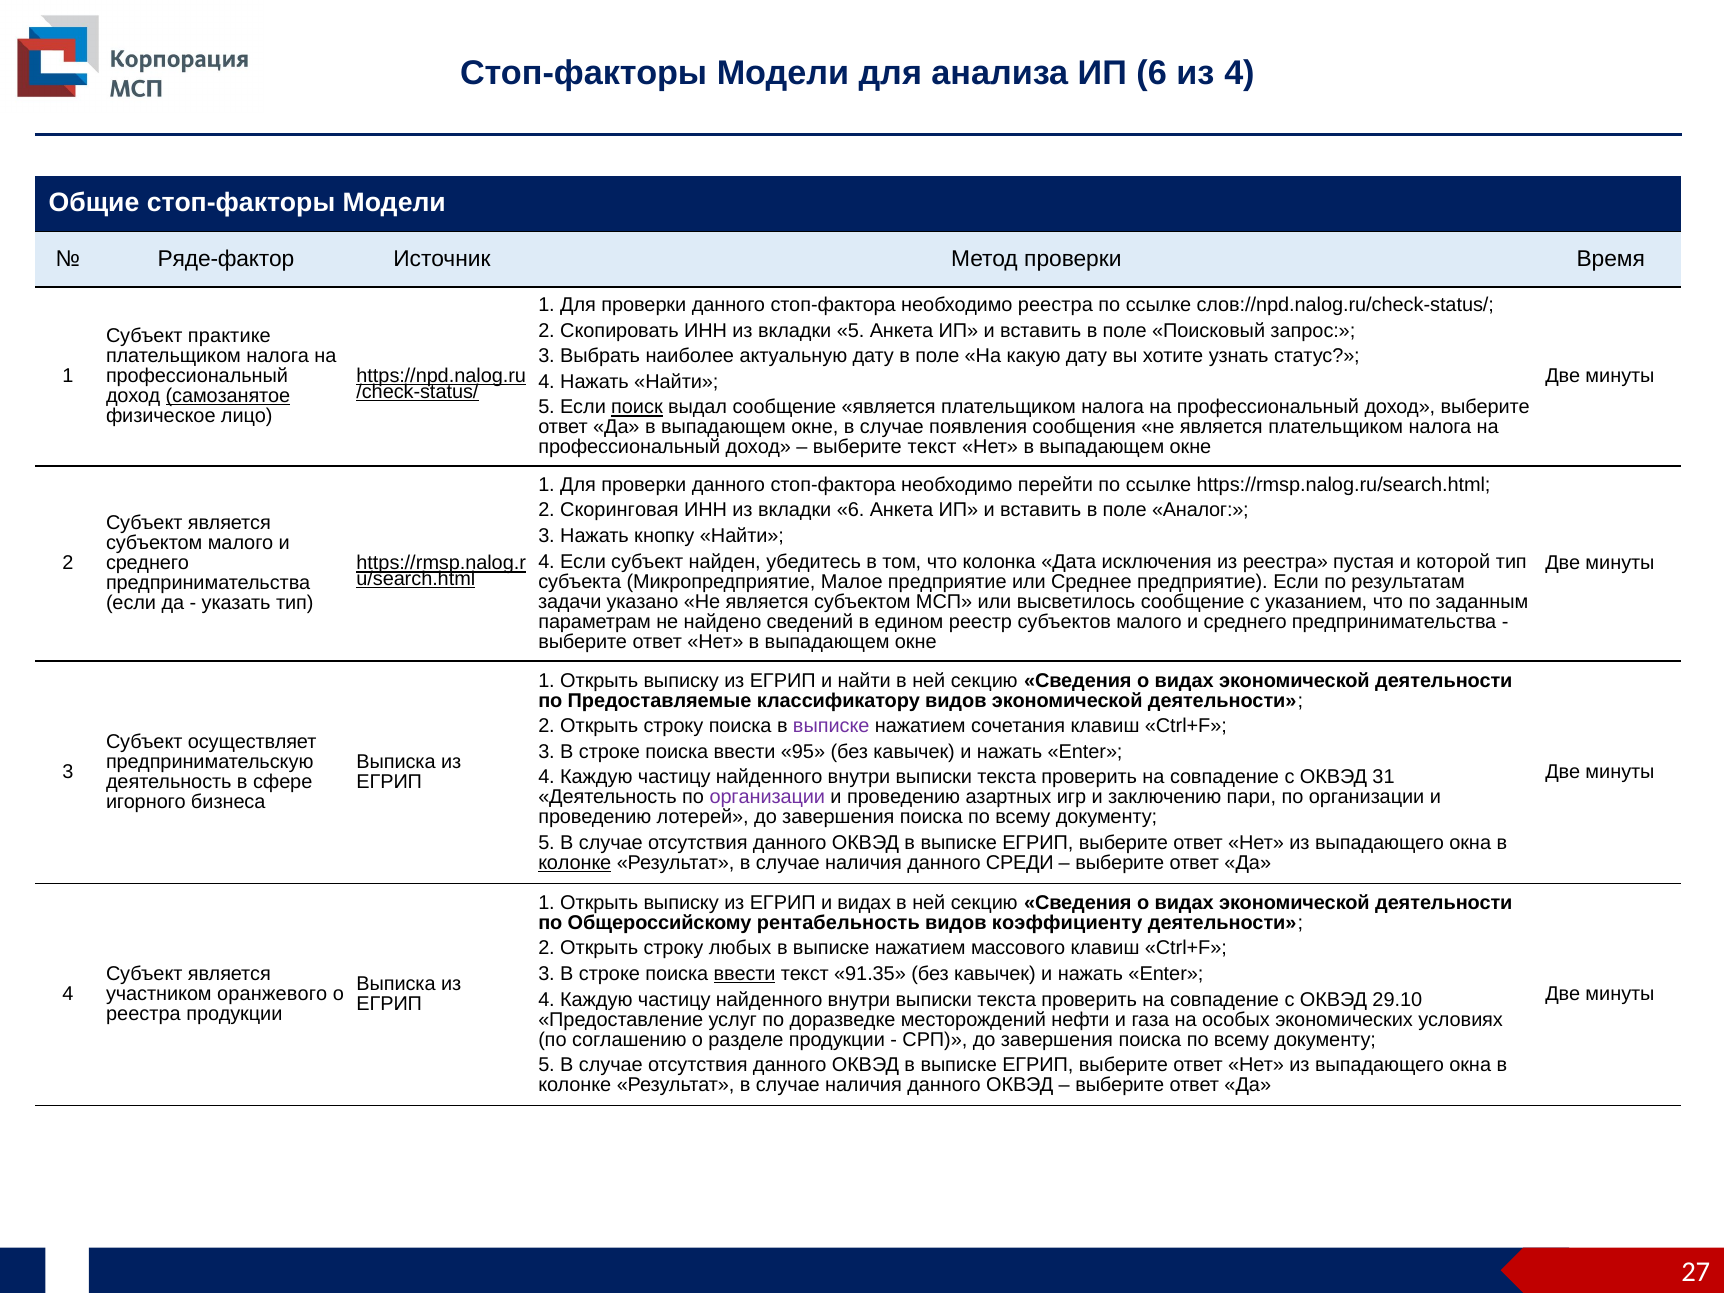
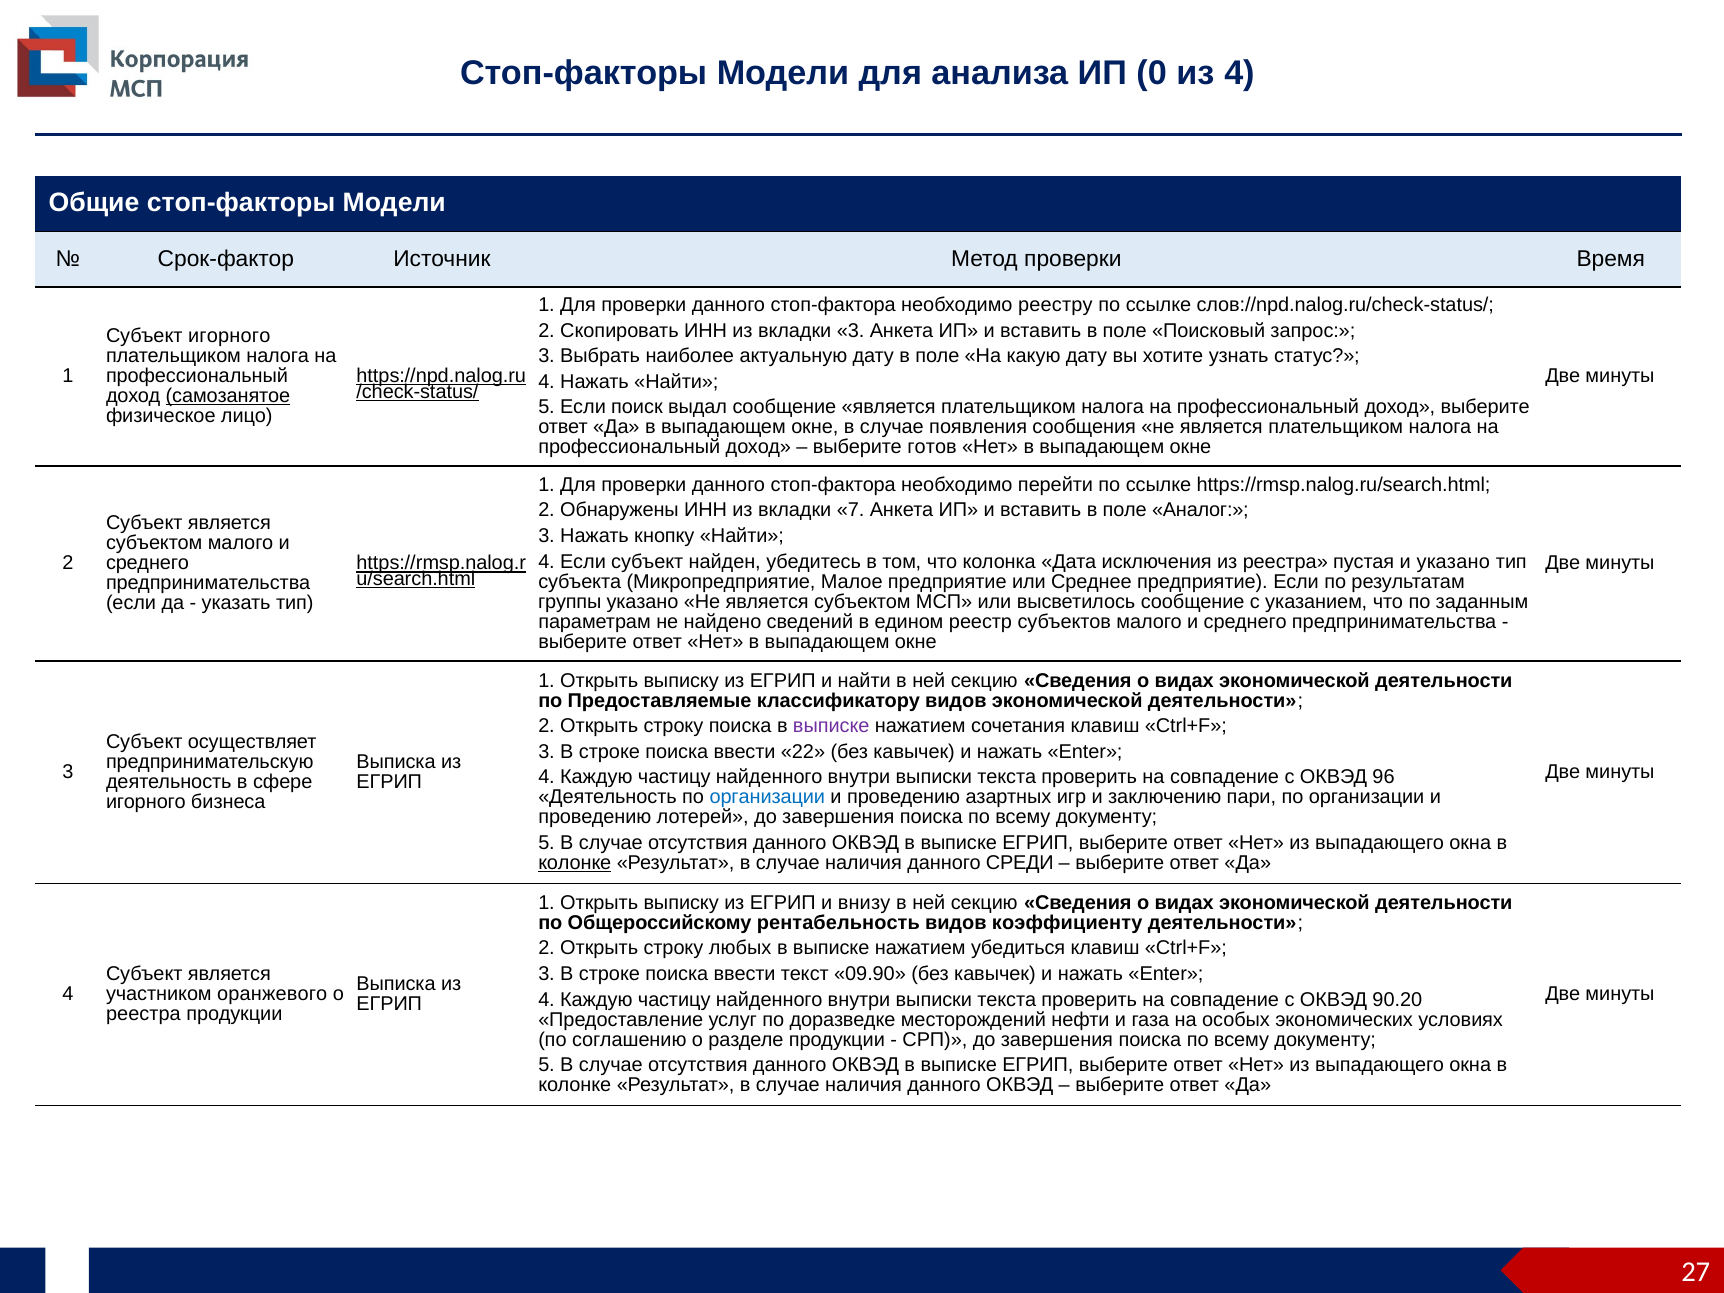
ИП 6: 6 -> 0
Ряде-фактор: Ряде-фактор -> Срок-фактор
необходимо реестра: реестра -> реестру
вкладки 5: 5 -> 3
Субъект практике: практике -> игорного
поиск underline: present -> none
выберите текст: текст -> готов
Скоринговая: Скоринговая -> Обнаружены
вкладки 6: 6 -> 7
и которой: которой -> указано
задачи: задачи -> группы
95: 95 -> 22
31: 31 -> 96
организации at (767, 797) colour: purple -> blue
и видах: видах -> внизу
массового: массового -> убедиться
ввести at (745, 974) underline: present -> none
91.35: 91.35 -> 09.90
29.10: 29.10 -> 90.20
